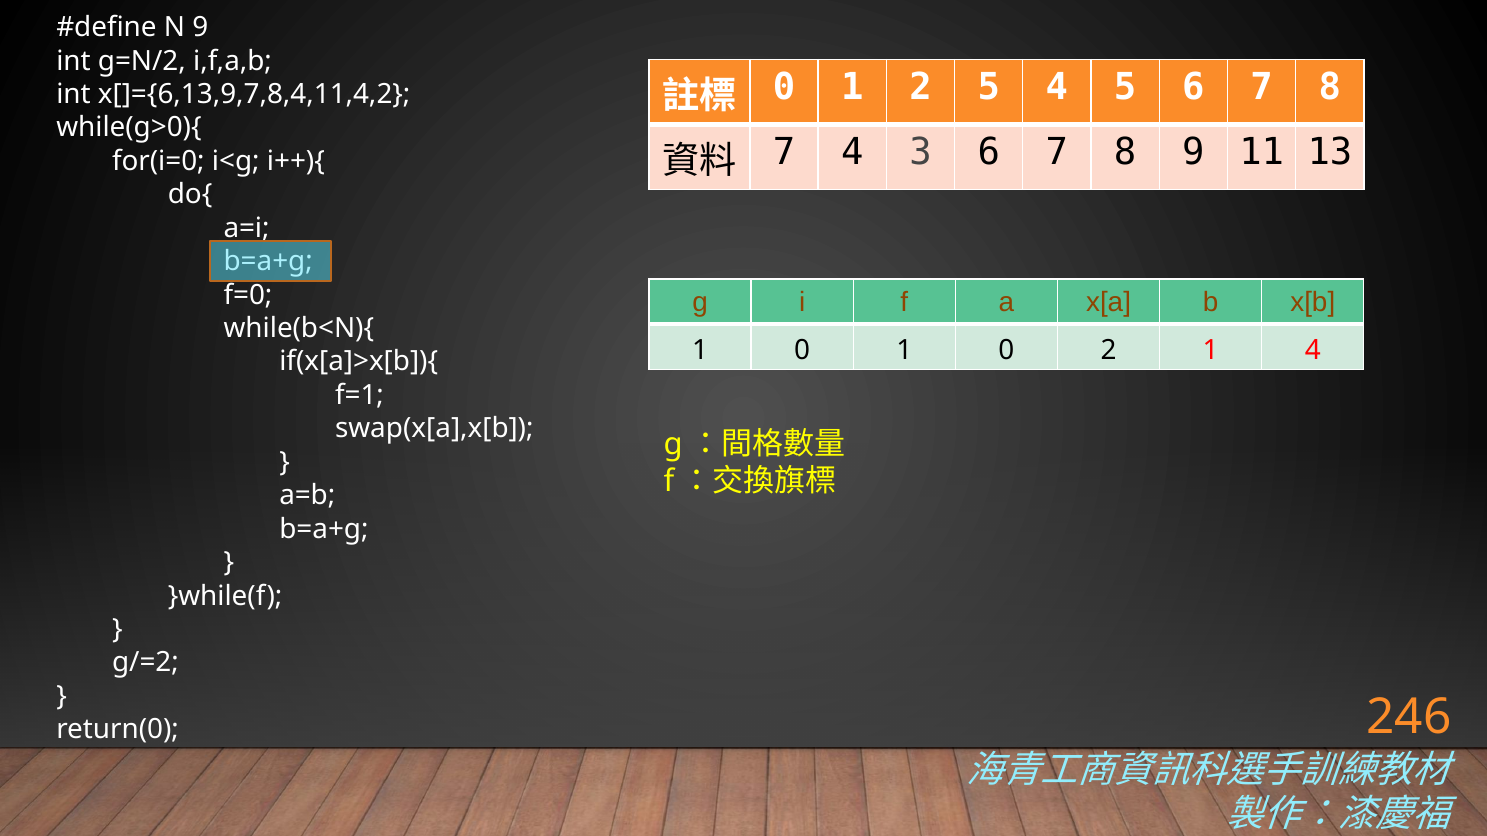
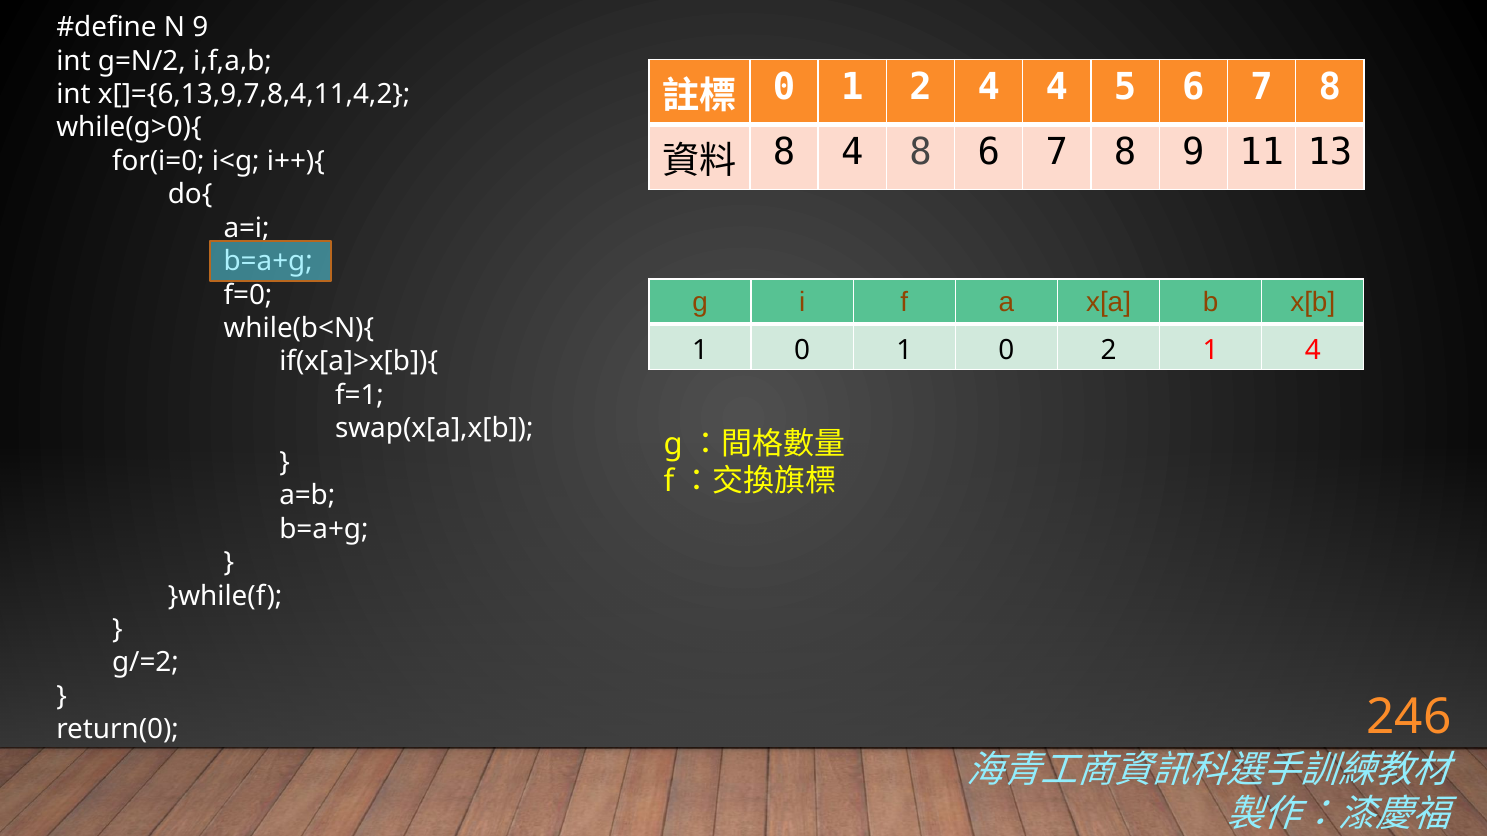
2 5: 5 -> 4
7 at (784, 152): 7 -> 8
4 3: 3 -> 8
